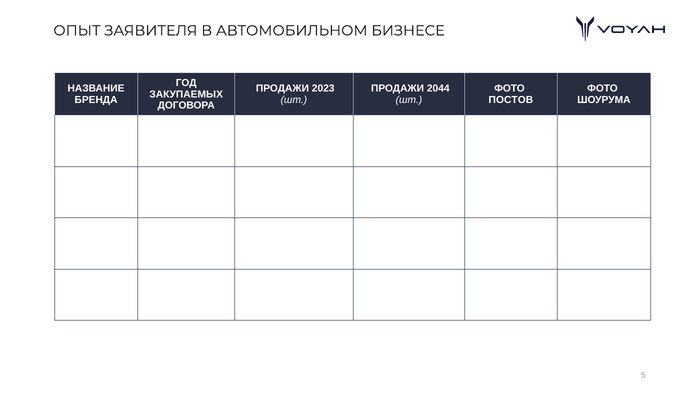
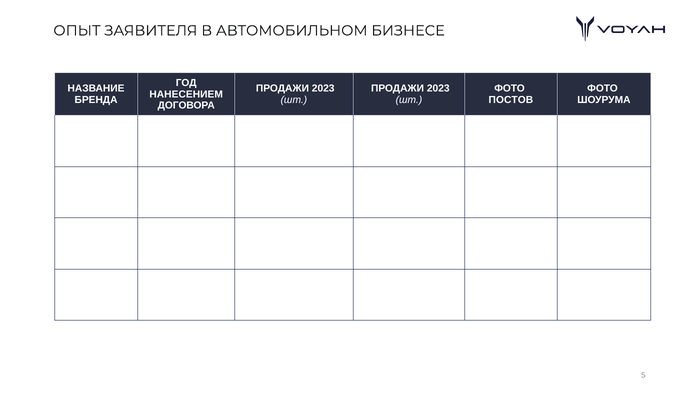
2044 at (438, 89): 2044 -> 2023
ЗАКУПАЕМЫХ: ЗАКУПАЕМЫХ -> НАНЕСЕНИЕМ
